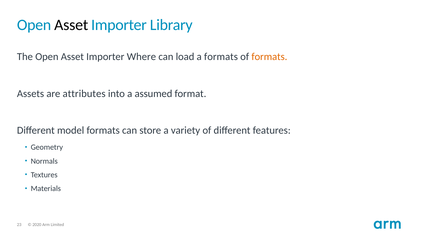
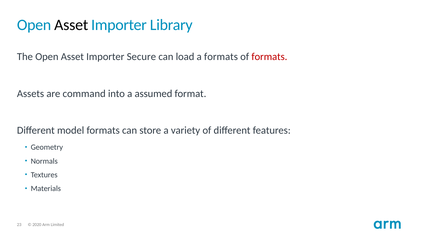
Where: Where -> Secure
formats at (269, 57) colour: orange -> red
attributes: attributes -> command
